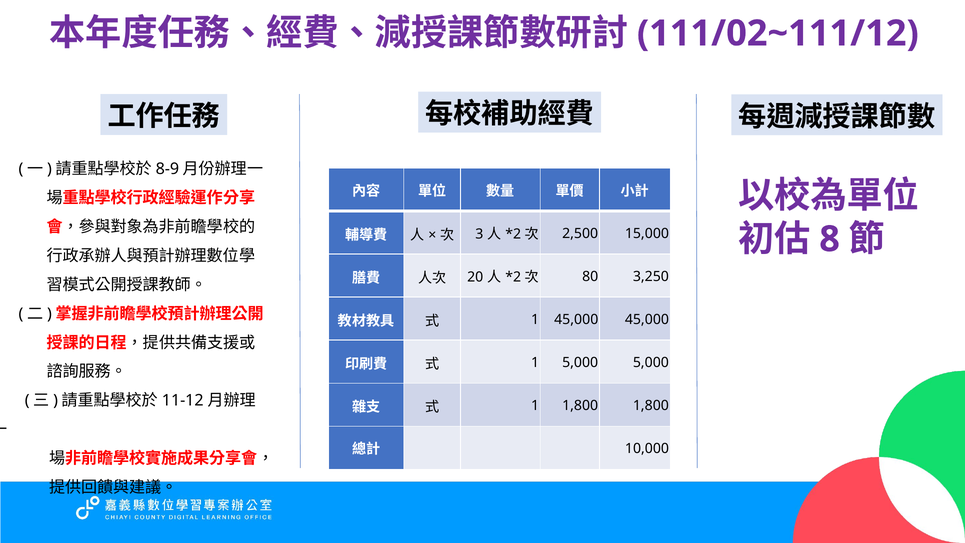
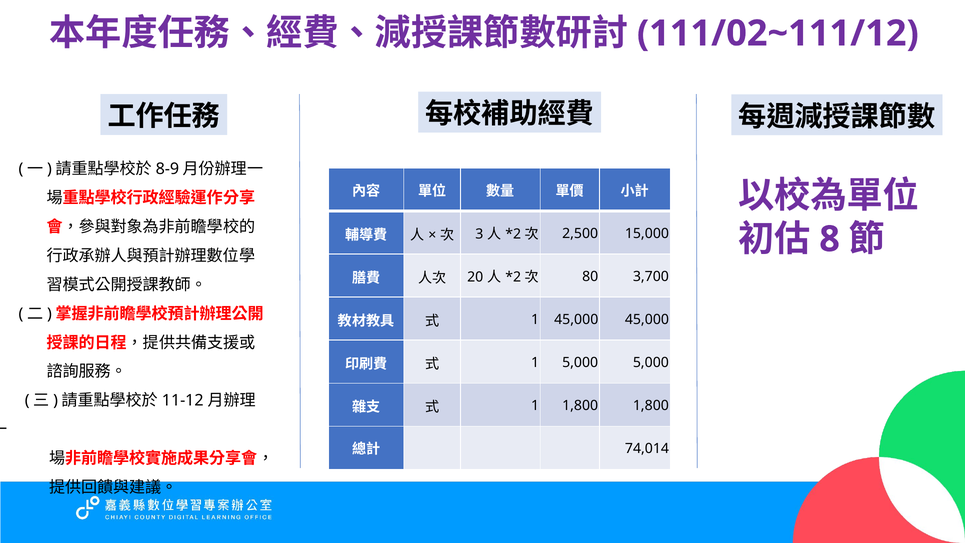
3,250: 3,250 -> 3,700
10,000: 10,000 -> 74,014
